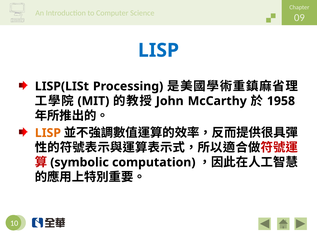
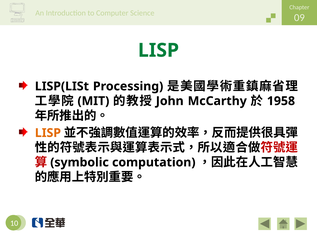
LISP at (158, 50) colour: blue -> green
